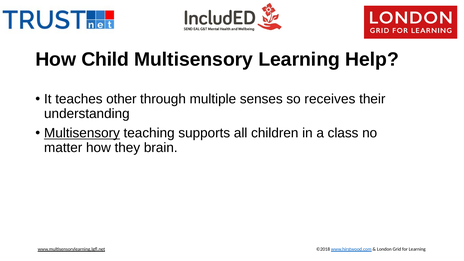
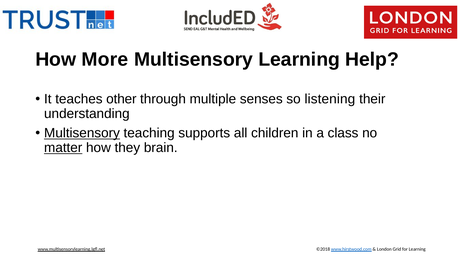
Child: Child -> More
receives: receives -> listening
matter underline: none -> present
